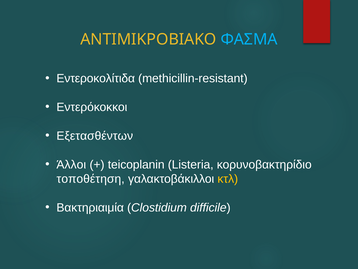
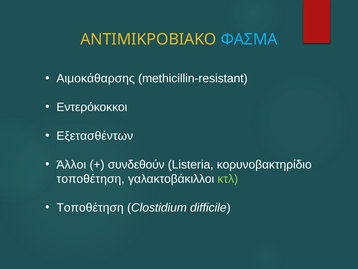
Εντεροκολίτιδα: Εντεροκολίτιδα -> Αιμοκάθαρσης
teicoplanin: teicoplanin -> συνδεθούν
κτλ colour: yellow -> light green
Βακτηριαιμία at (90, 207): Βακτηριαιμία -> Τοποθέτηση
